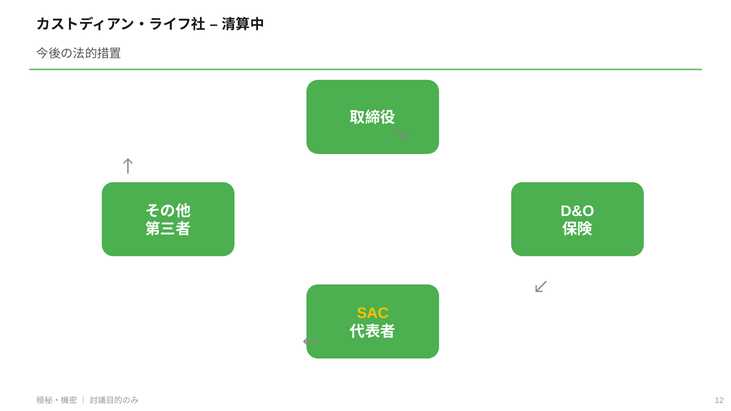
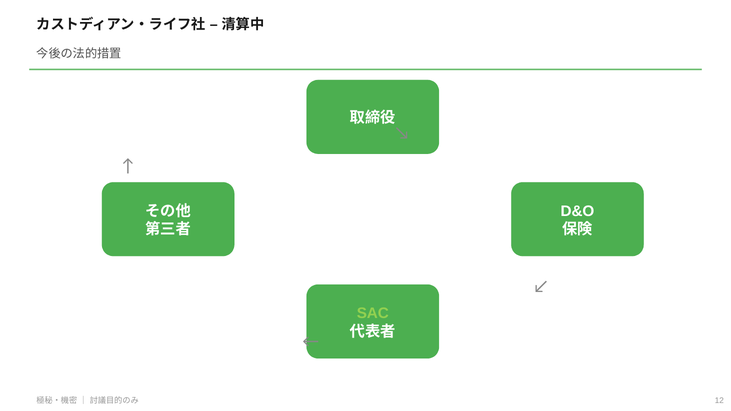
SAC colour: yellow -> light green
